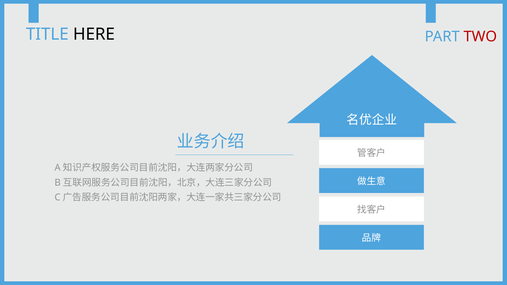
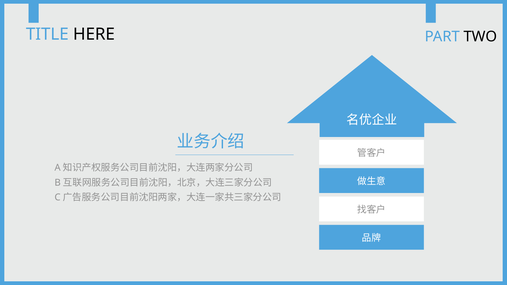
TWO colour: red -> black
